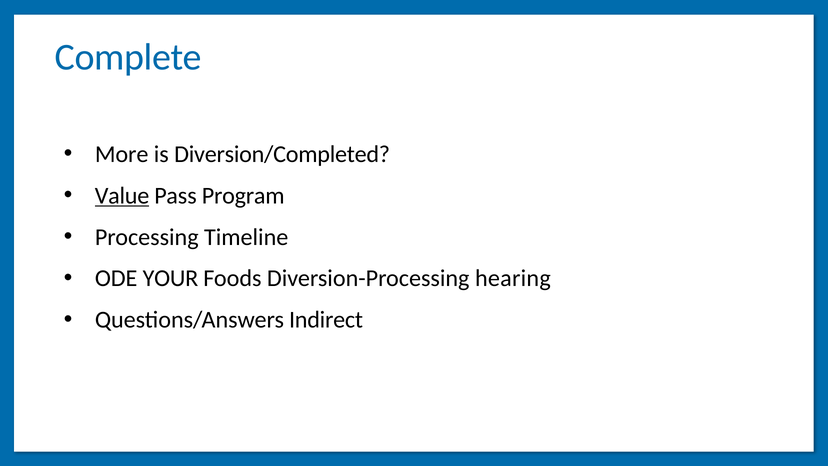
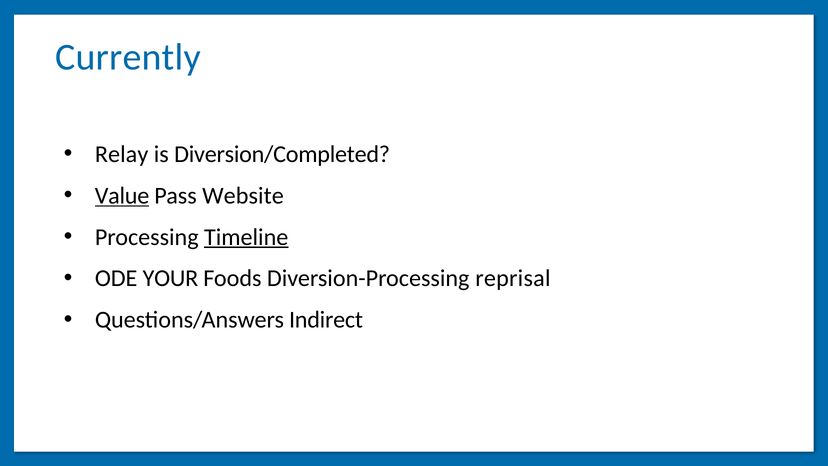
Complete: Complete -> Currently
More: More -> Relay
Program: Program -> Website
Timeline underline: none -> present
hearing: hearing -> reprisal
